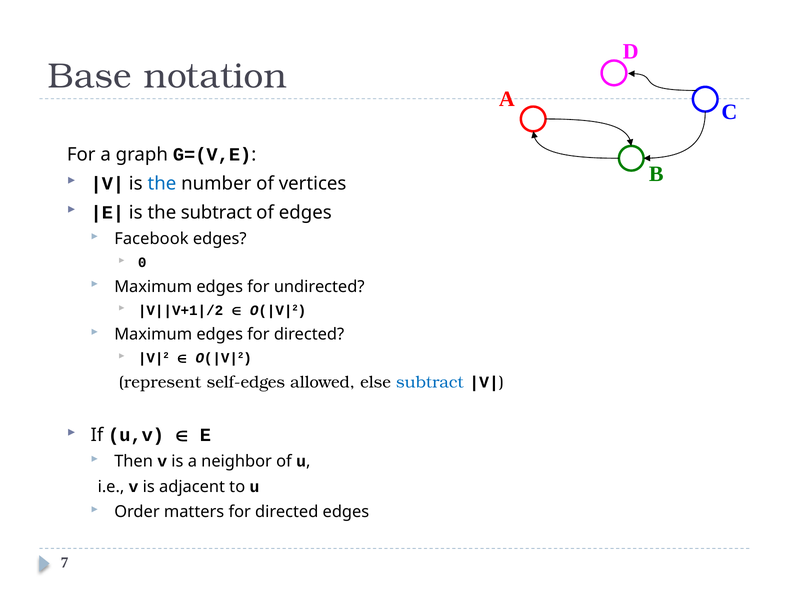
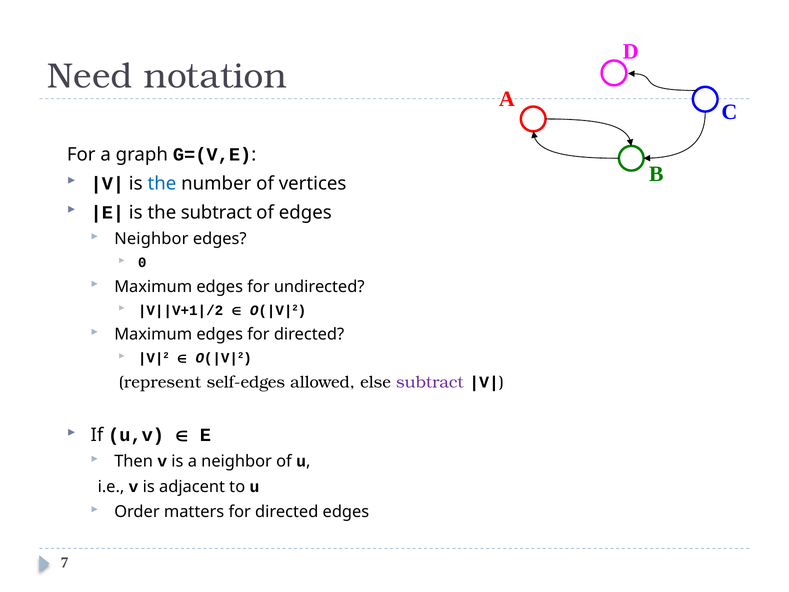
Base: Base -> Need
Facebook at (151, 239): Facebook -> Neighbor
subtract at (430, 382) colour: blue -> purple
